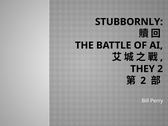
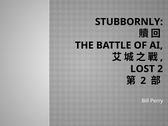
THEY: THEY -> LOST
